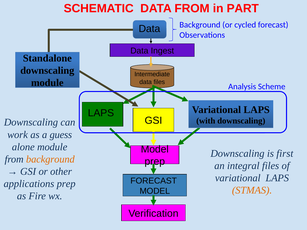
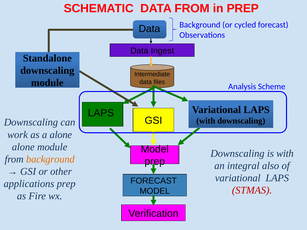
in PART: PART -> PREP
a guess: guess -> alone
is first: first -> with
integral files: files -> also
STMAS colour: orange -> red
